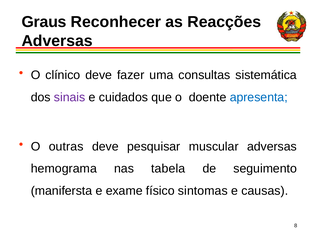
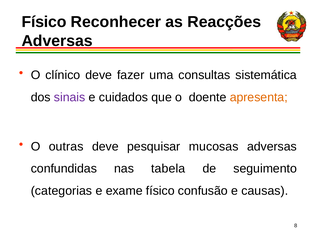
Graus at (44, 22): Graus -> Físico
apresenta colour: blue -> orange
muscular: muscular -> mucosas
hemograma: hemograma -> confundidas
manifersta: manifersta -> categorias
sintomas: sintomas -> confusão
